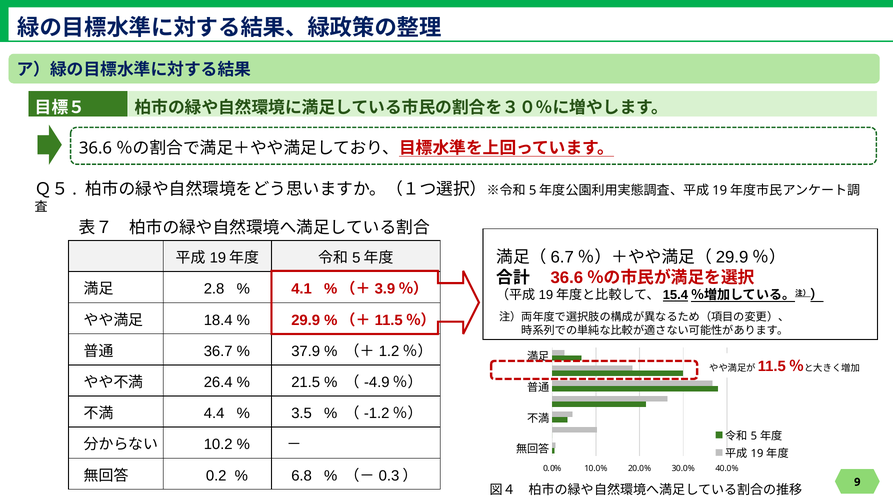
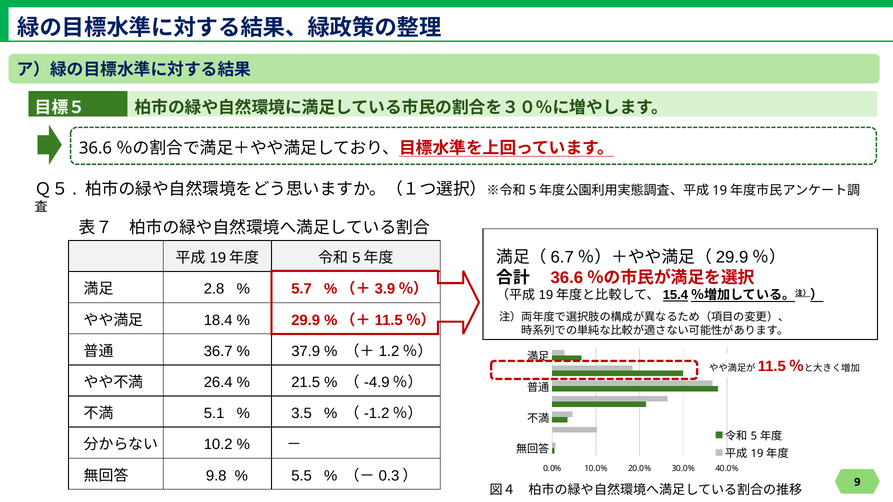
4.1: 4.1 -> 5.7
4.4: 4.4 -> 5.1
0.2: 0.2 -> 9.8
6.8: 6.8 -> 5.5
